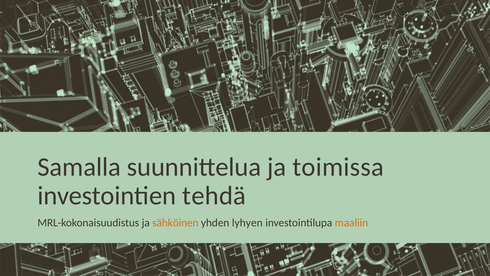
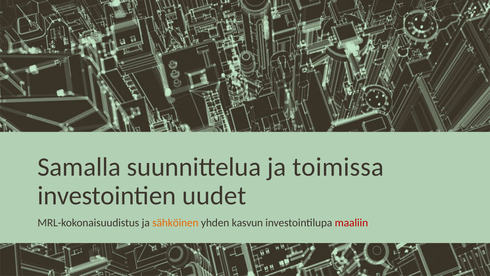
tehdä: tehdä -> uudet
lyhyen: lyhyen -> kasvun
maaliin colour: orange -> red
